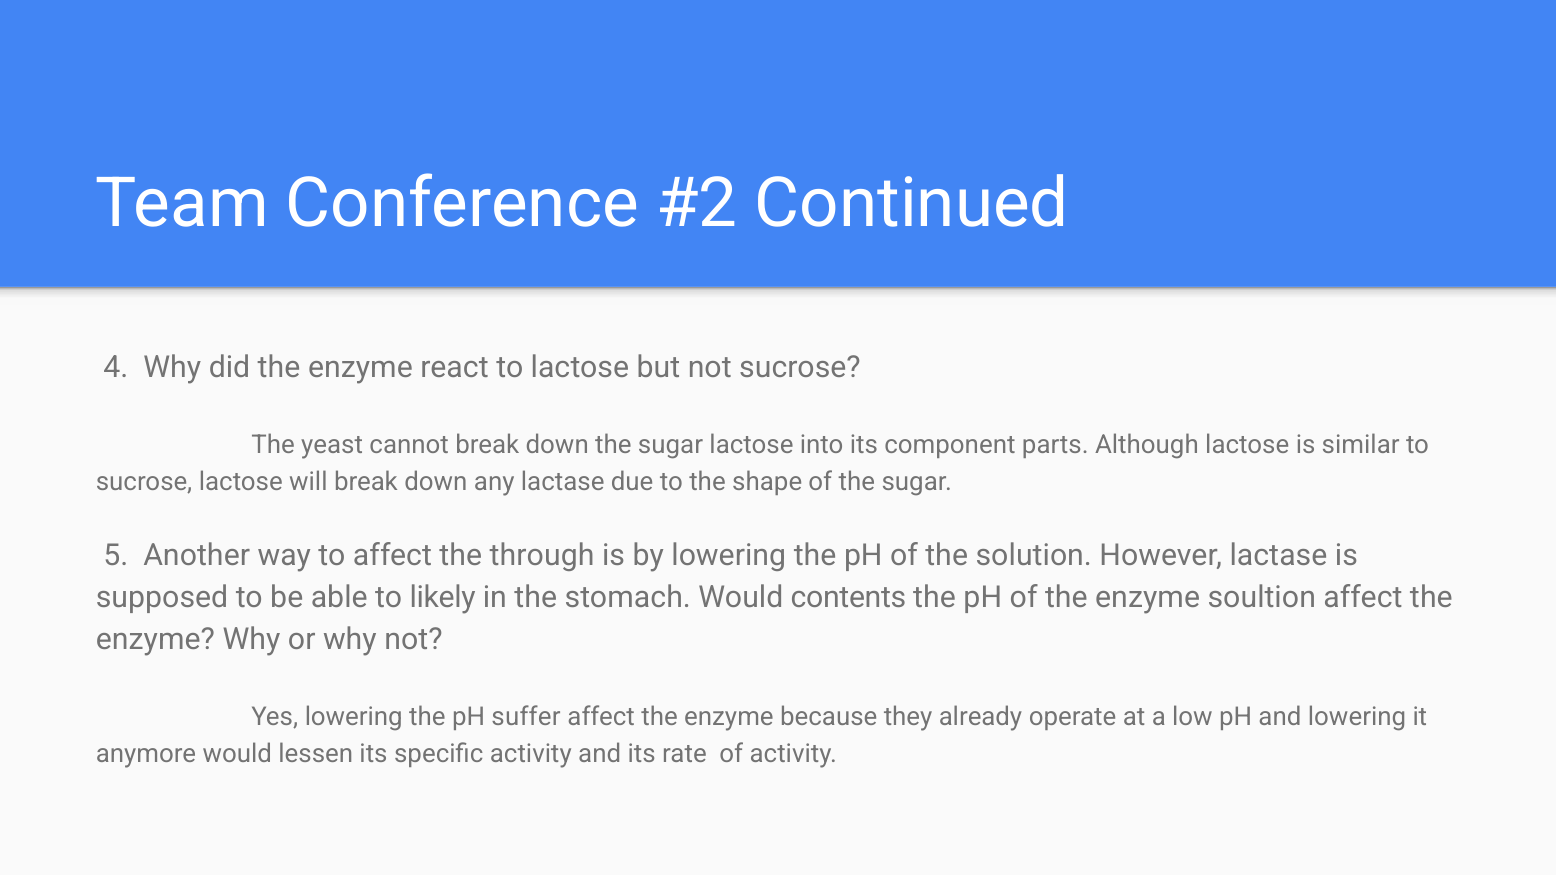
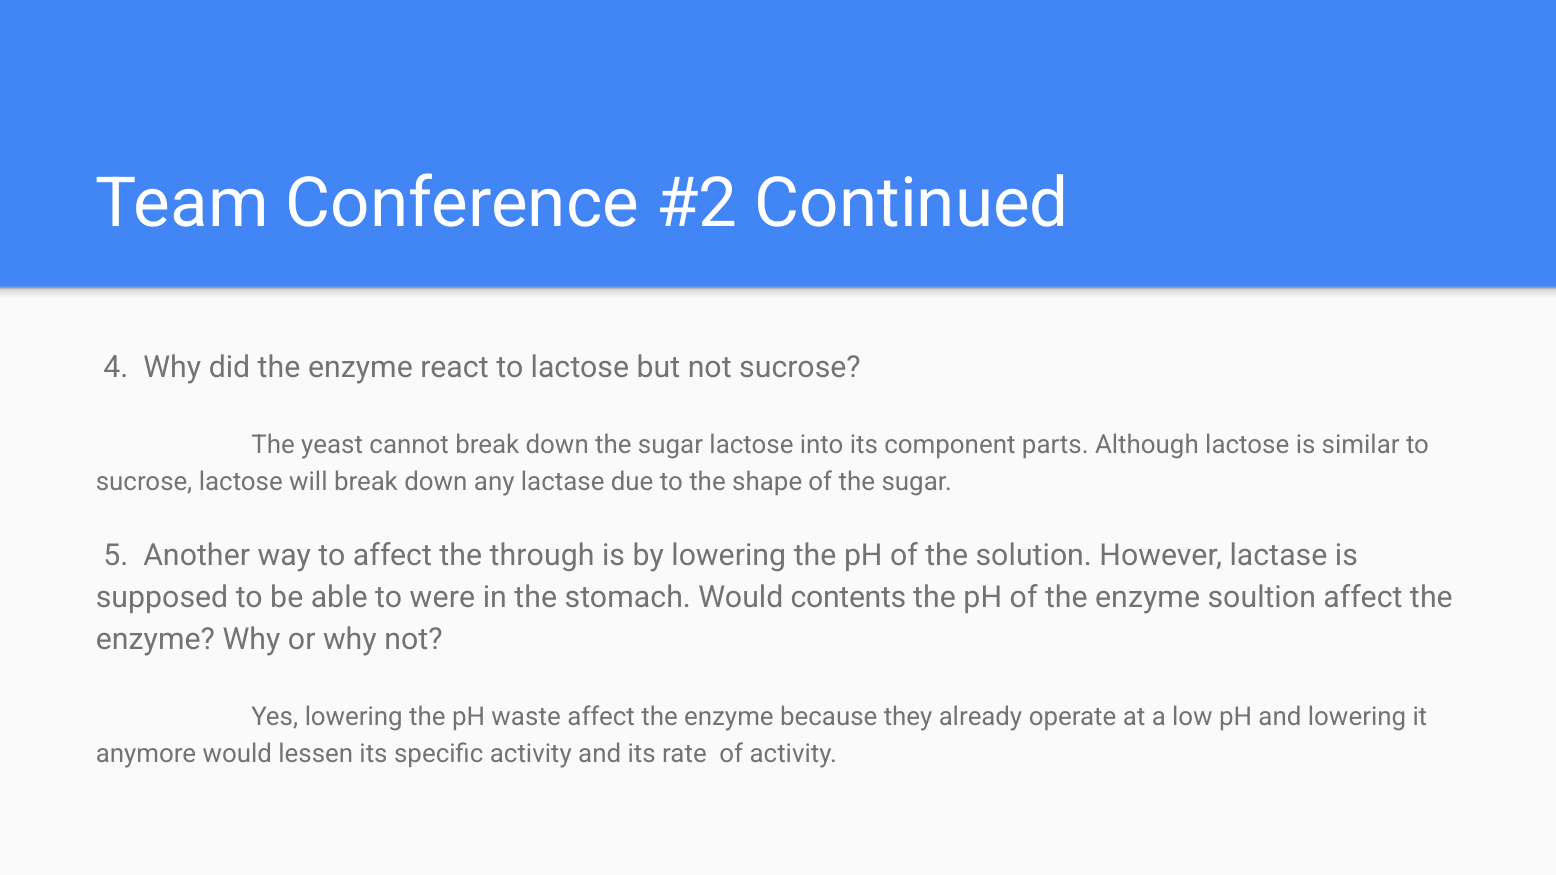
likely: likely -> were
suffer: suffer -> waste
